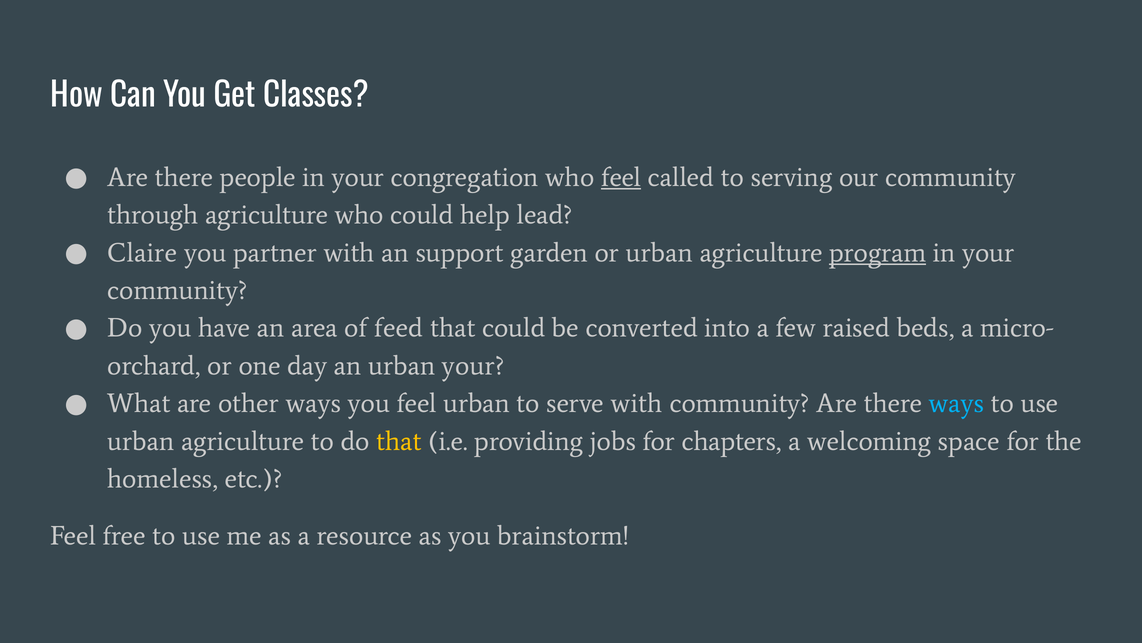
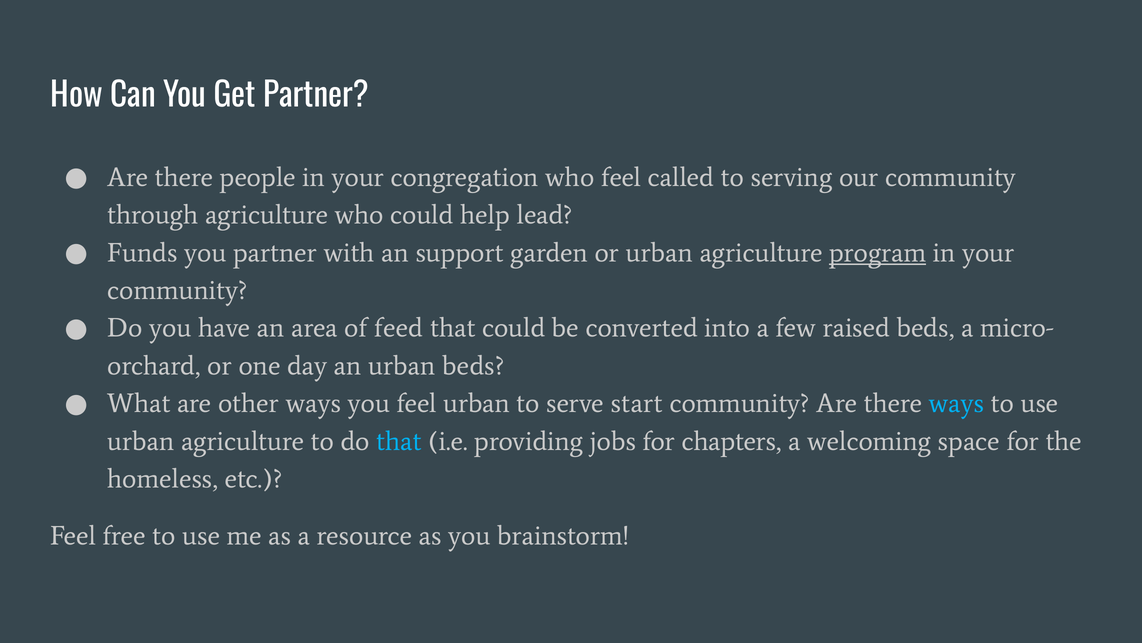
Get Classes: Classes -> Partner
feel at (621, 177) underline: present -> none
Claire: Claire -> Funds
urban your: your -> beds
serve with: with -> start
that at (399, 441) colour: yellow -> light blue
